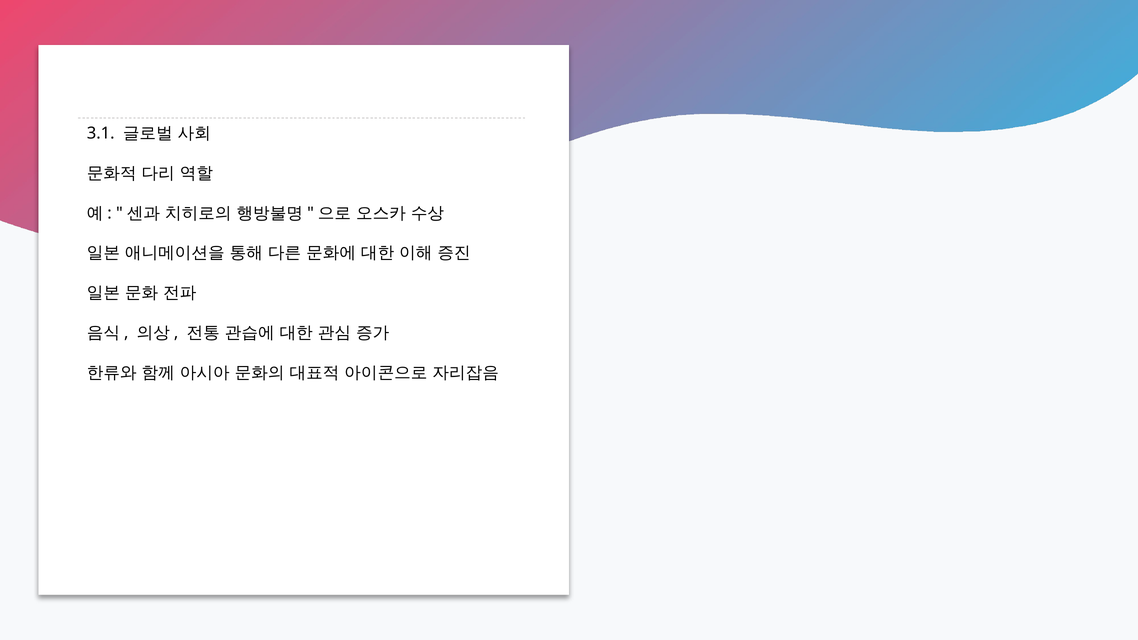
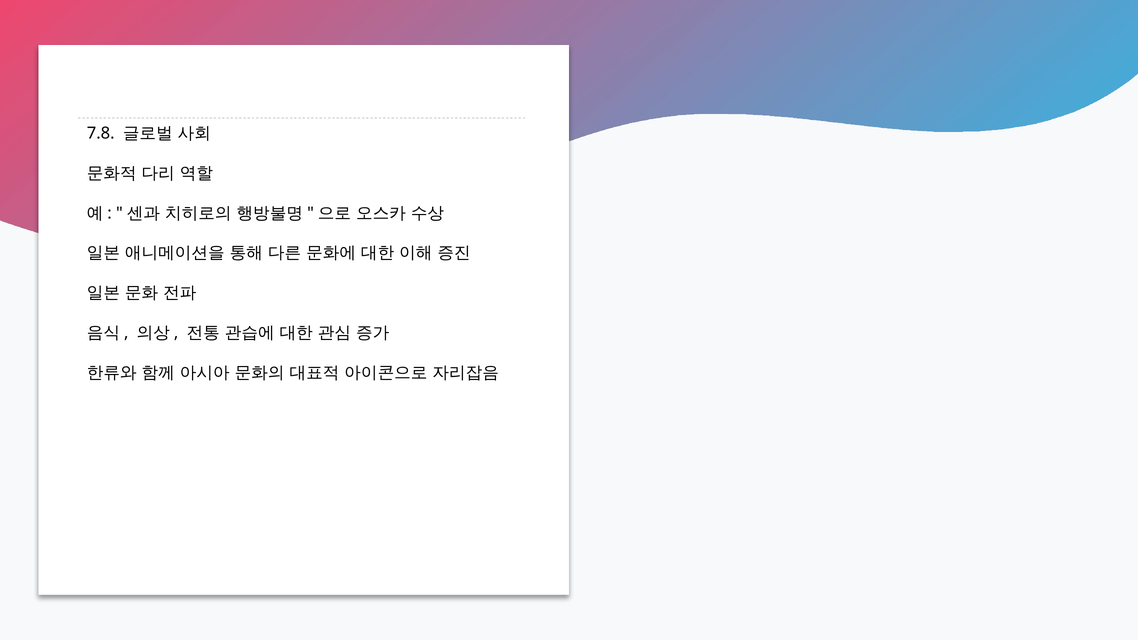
3.1: 3.1 -> 7.8
